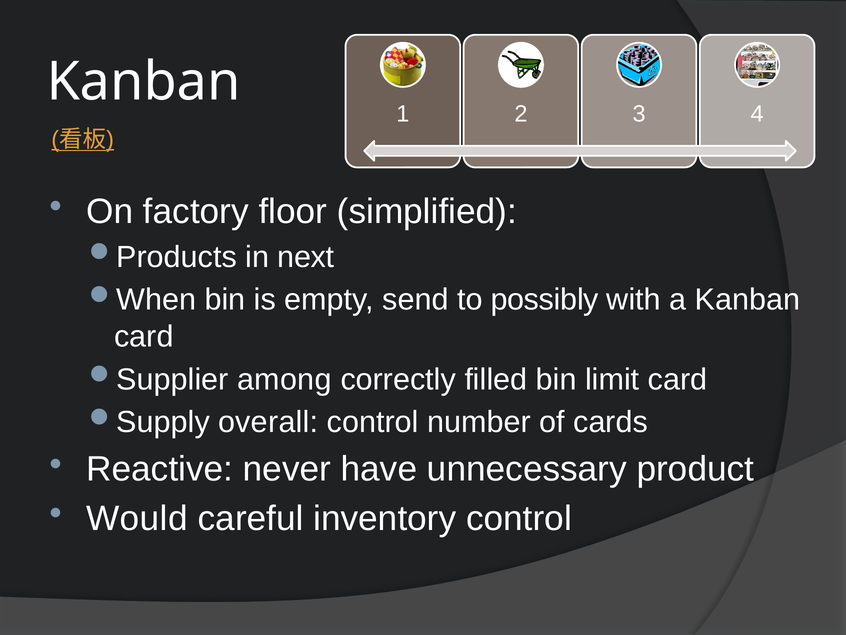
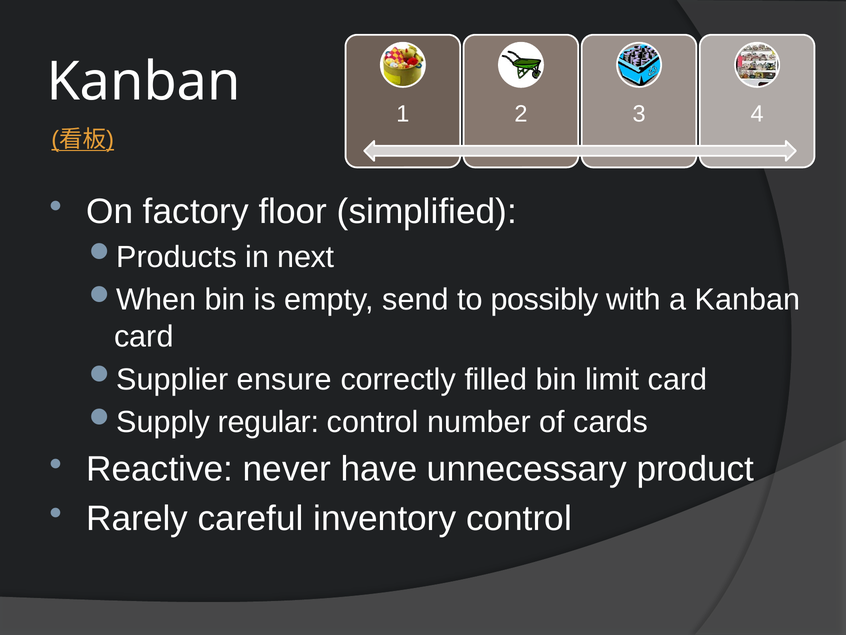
among: among -> ensure
overall: overall -> regular
Would: Would -> Rarely
